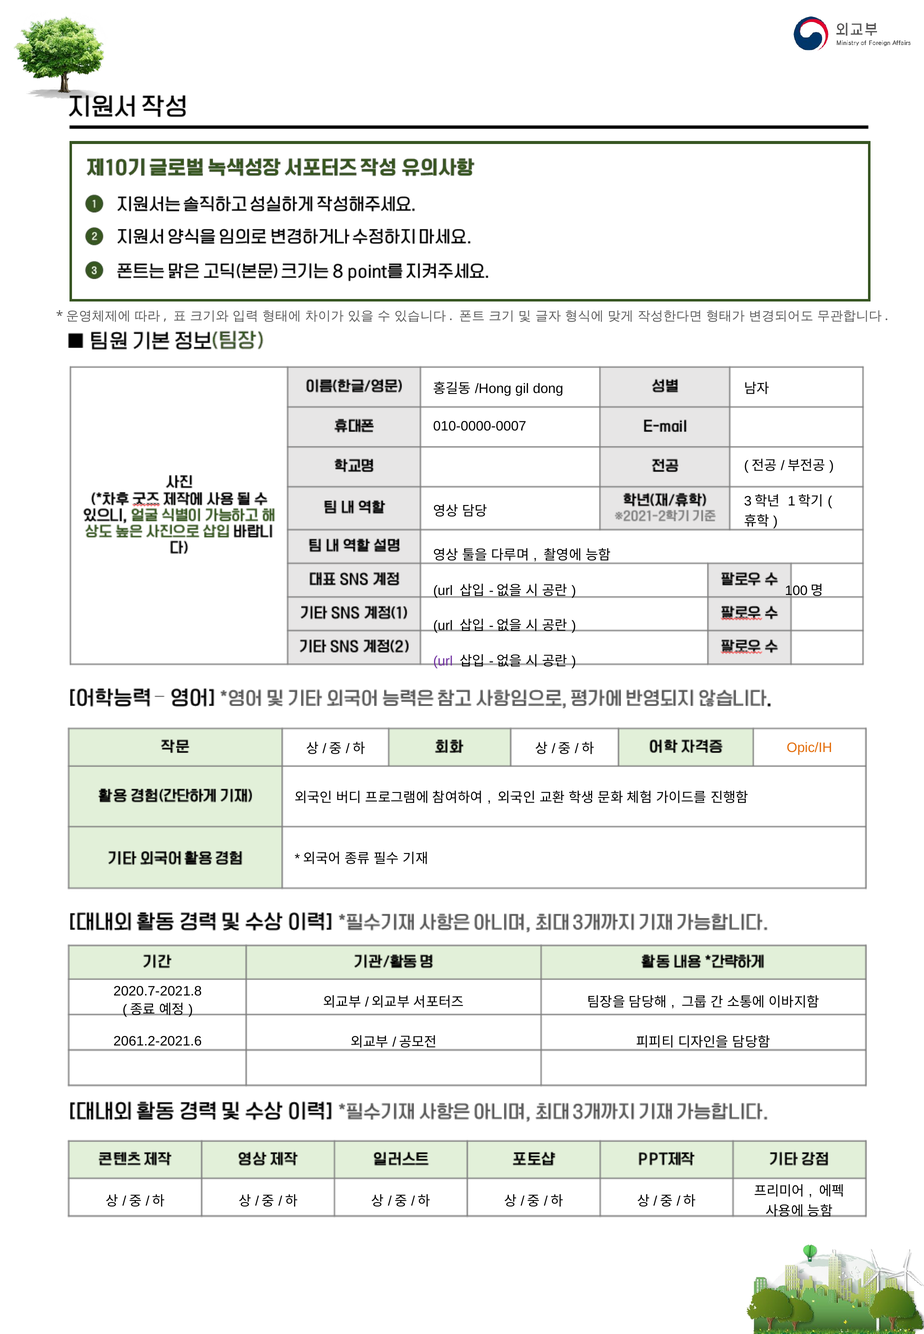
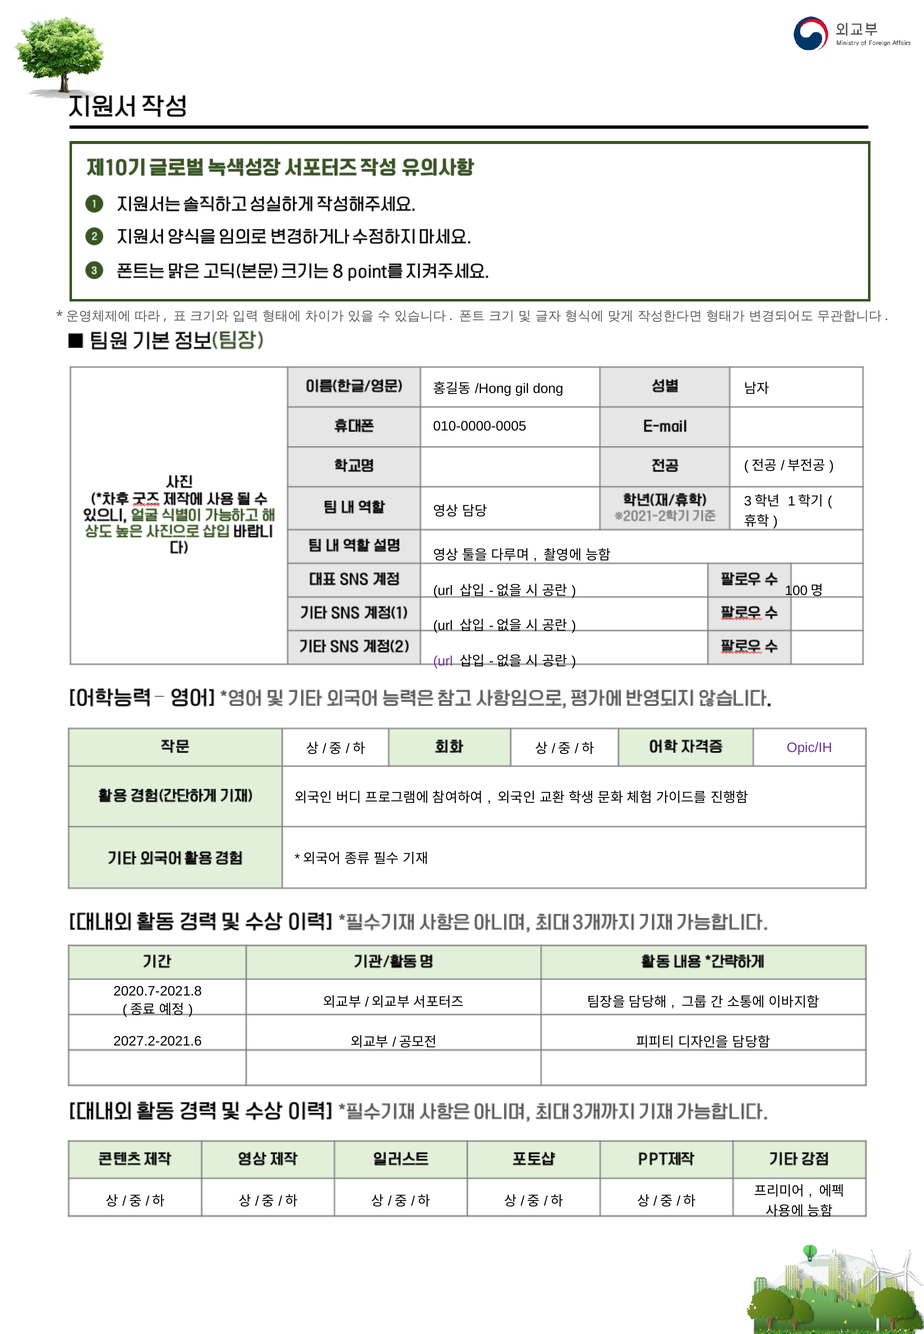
010-0000-0007: 010-0000-0007 -> 010-0000-0005
Opic/IH colour: orange -> purple
2061.2-2021.6: 2061.2-2021.6 -> 2027.2-2021.6
